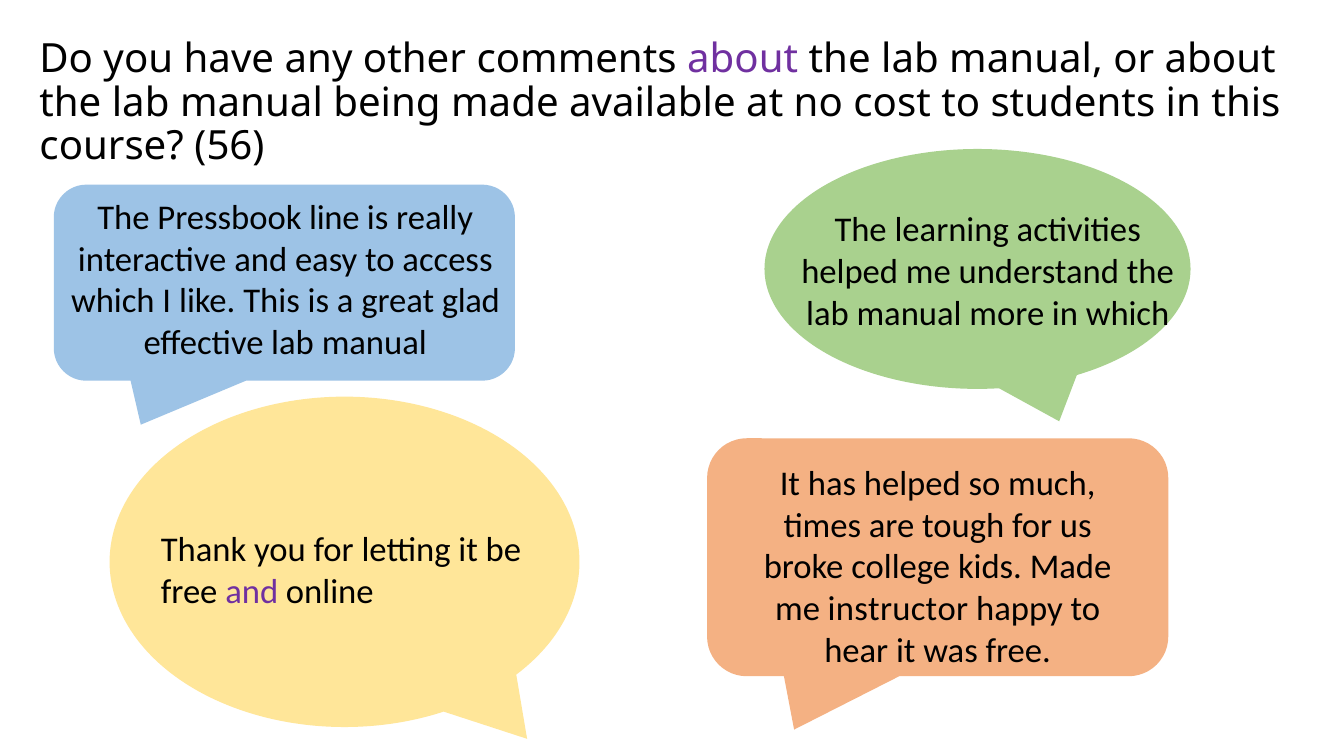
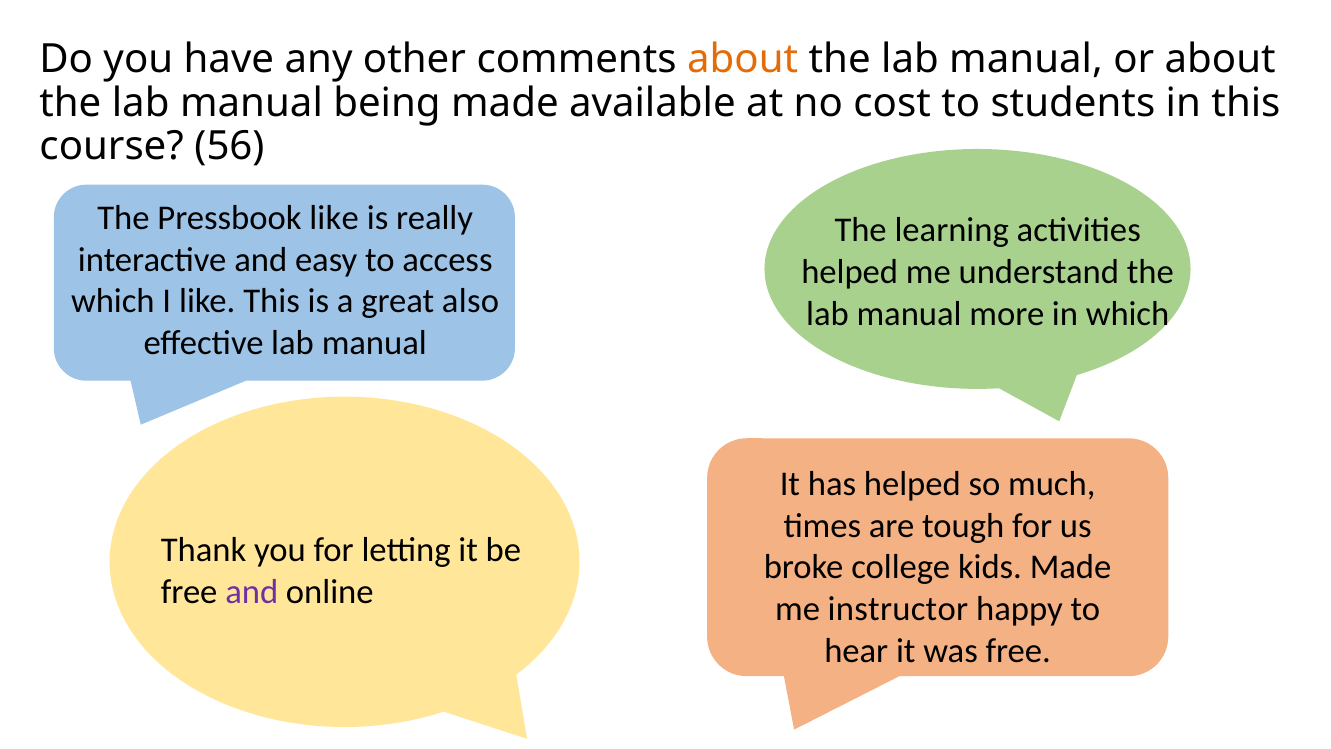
about at (743, 60) colour: purple -> orange
Pressbook line: line -> like
glad: glad -> also
